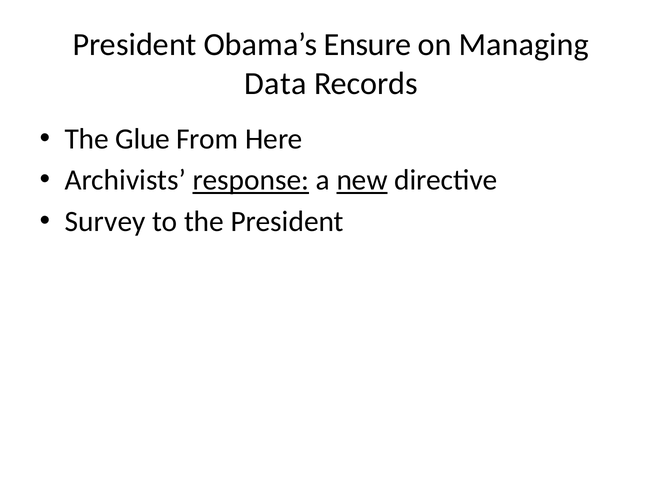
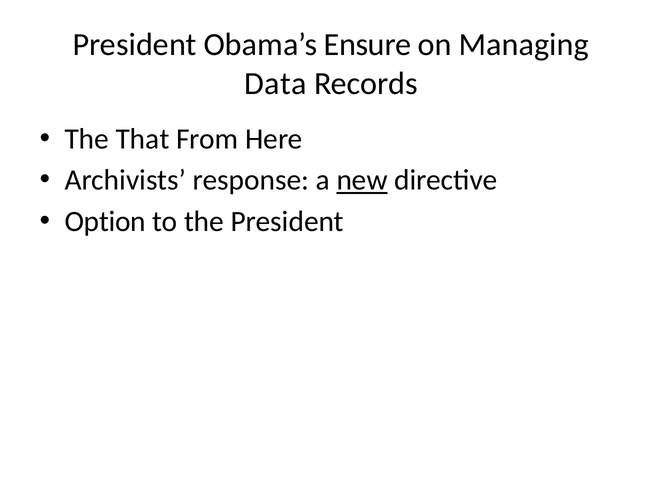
Glue: Glue -> That
response underline: present -> none
Survey: Survey -> Option
